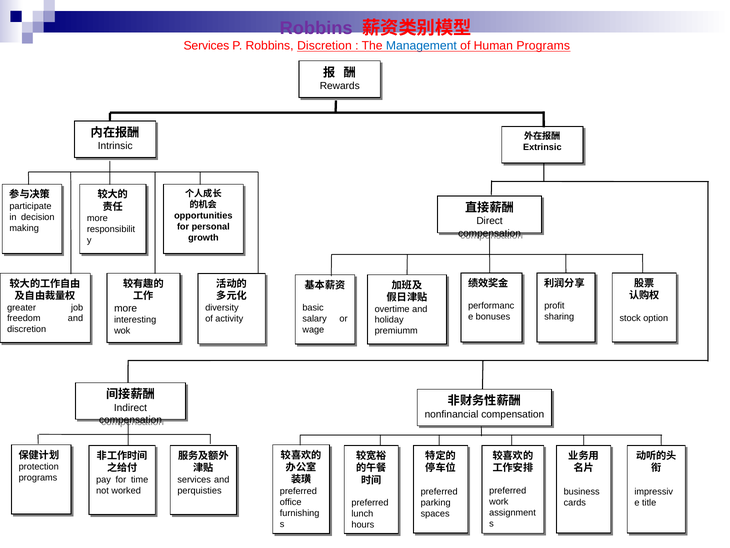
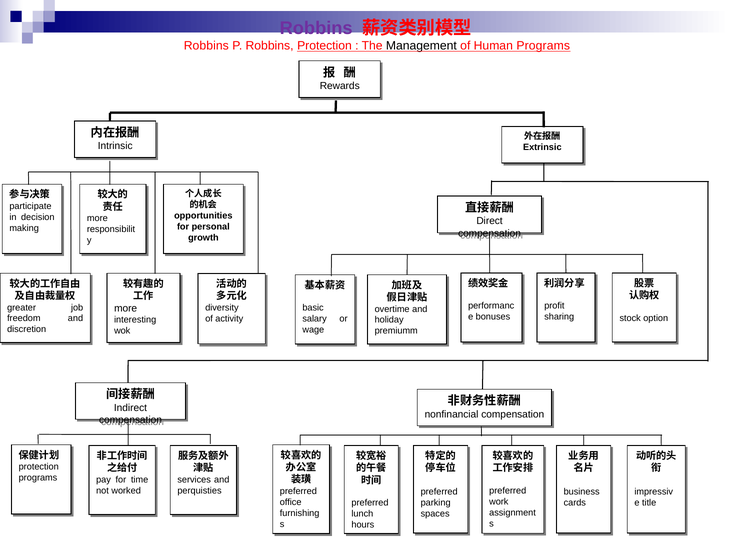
Services at (206, 46): Services -> Robbins
Robbins Discretion: Discretion -> Protection
Management colour: blue -> black
